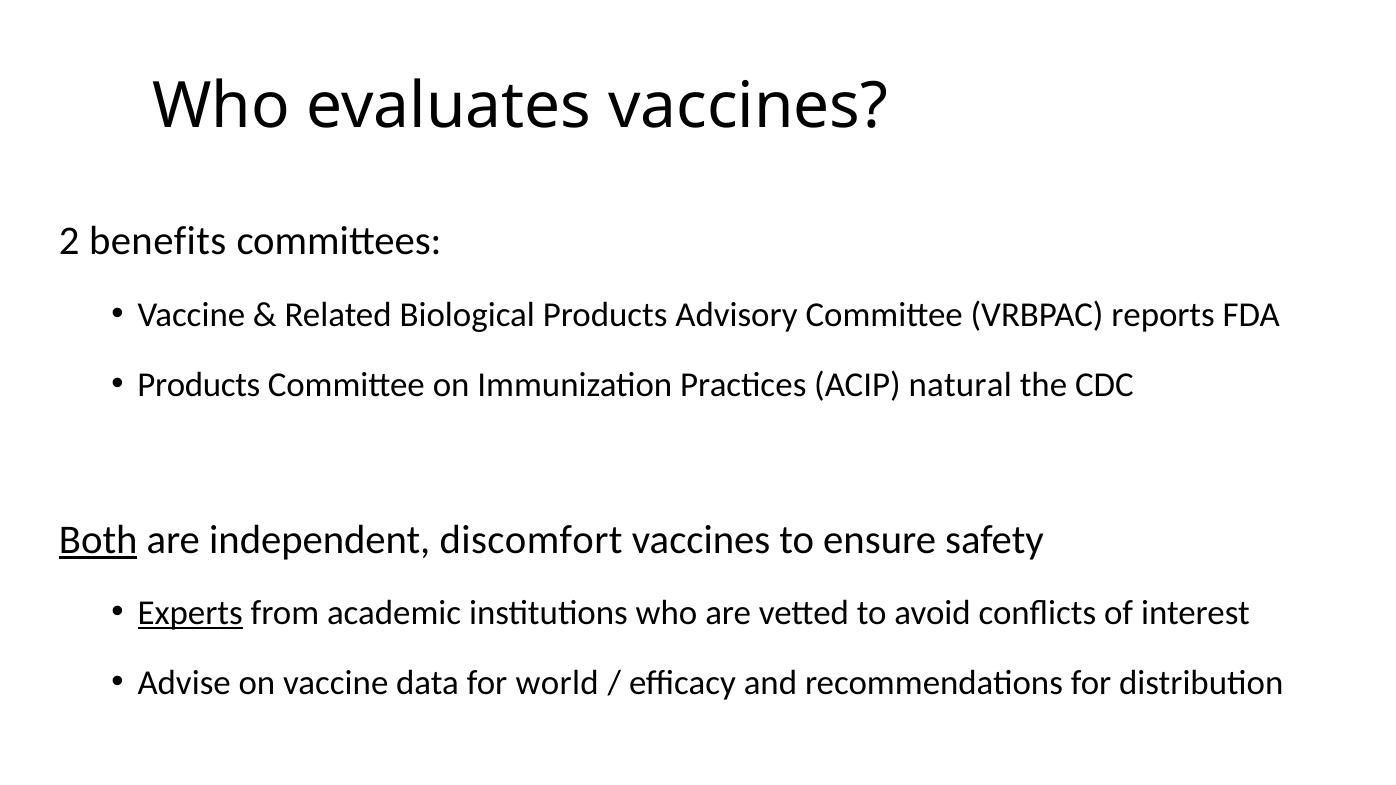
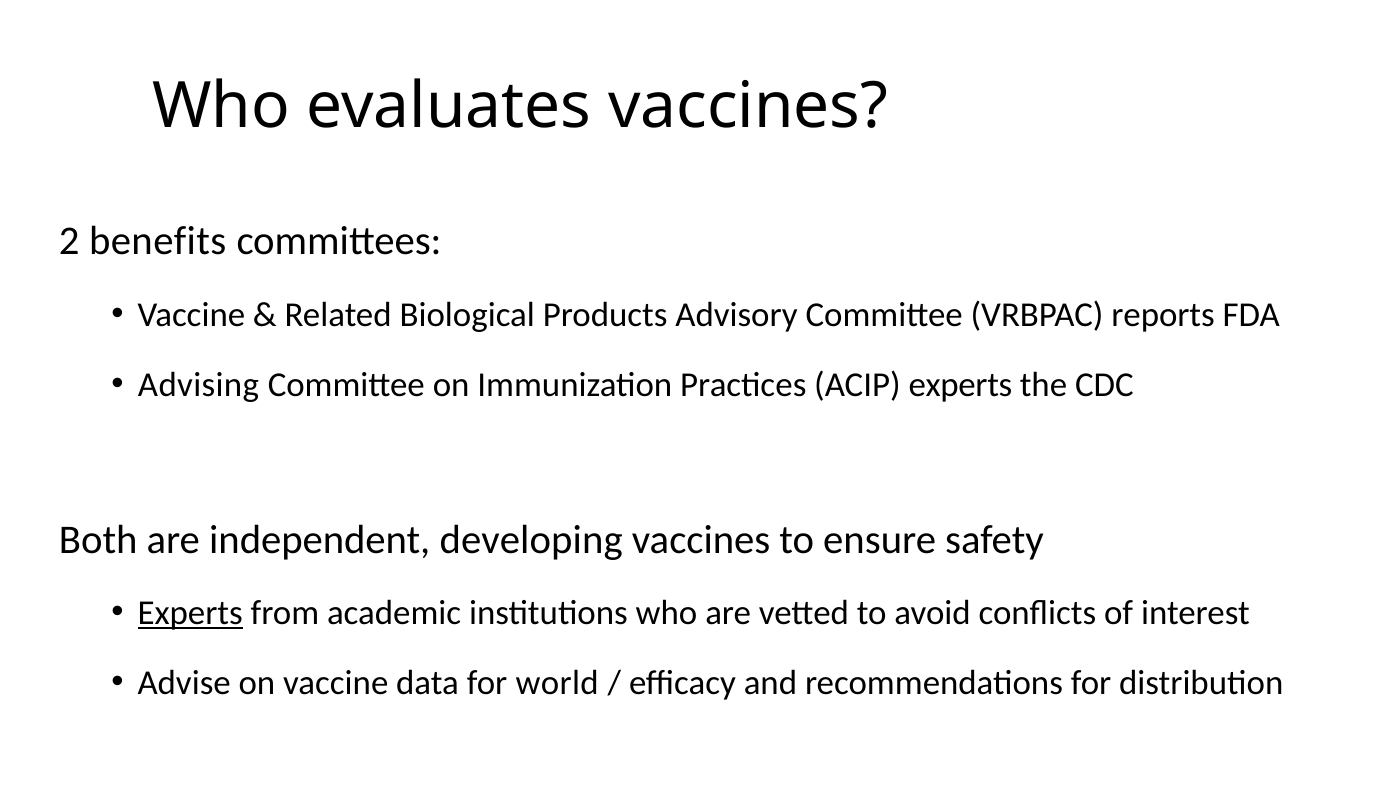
Products at (199, 385): Products -> Advising
ACIP natural: natural -> experts
Both underline: present -> none
discomfort: discomfort -> developing
